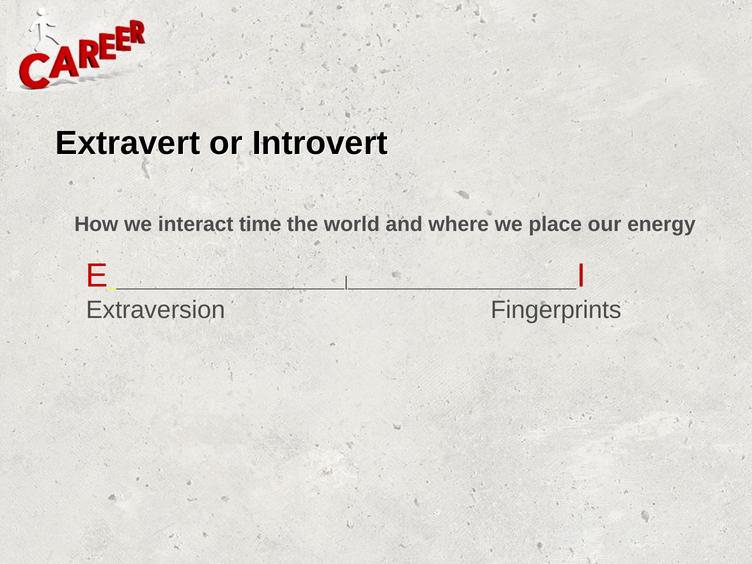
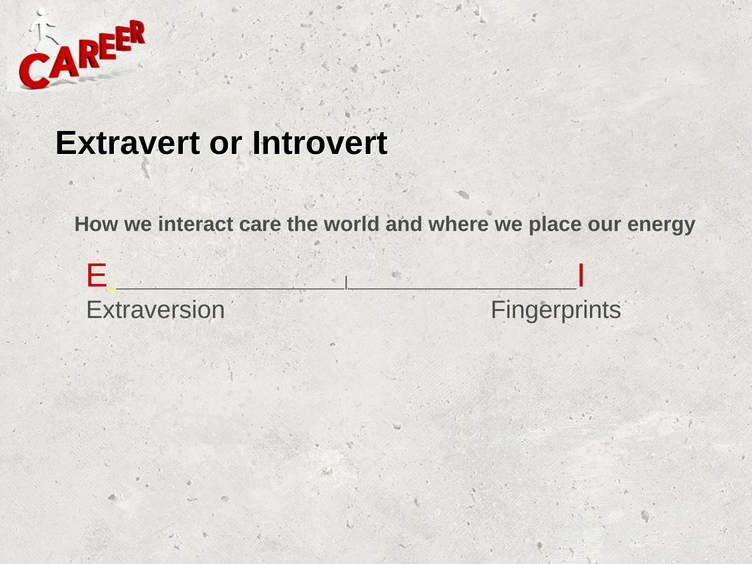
time: time -> care
